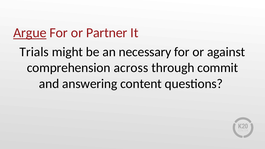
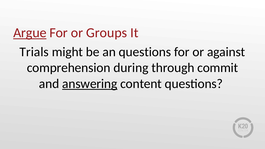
Partner: Partner -> Groups
an necessary: necessary -> questions
across: across -> during
answering underline: none -> present
